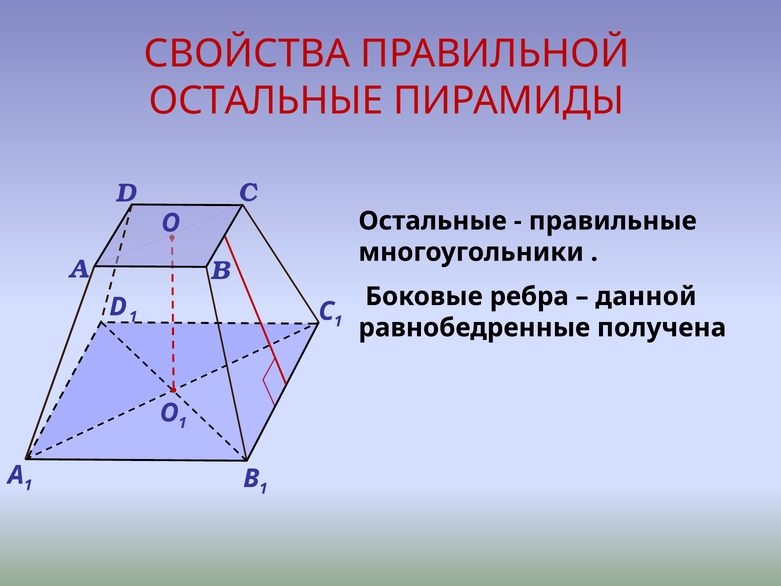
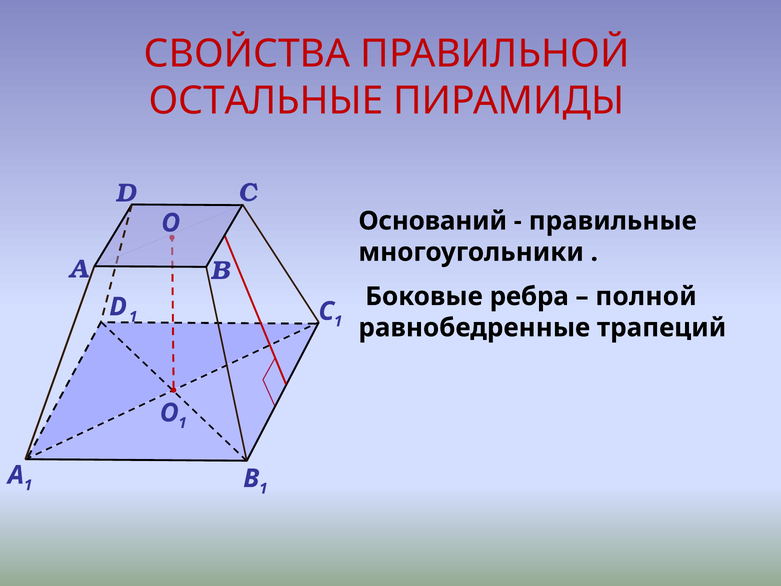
Остальные at (433, 221): Остальные -> Оснований
данной: данной -> полной
получена: получена -> трапеций
